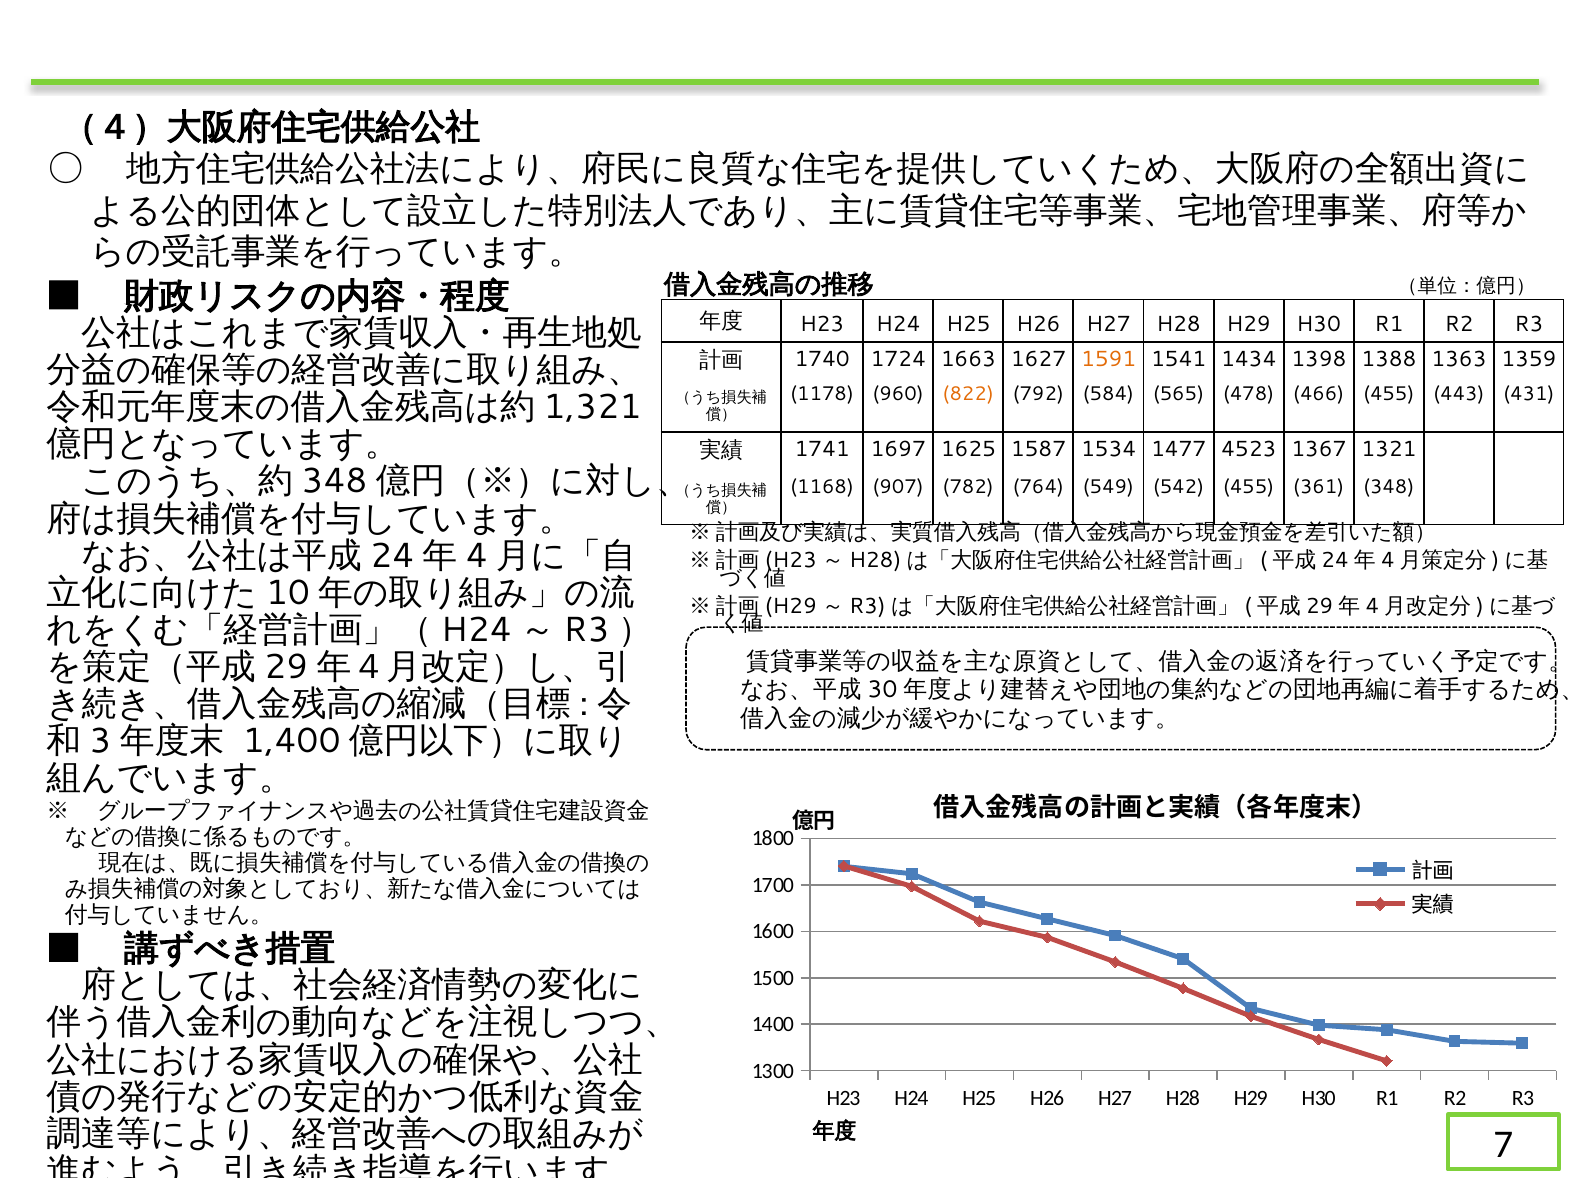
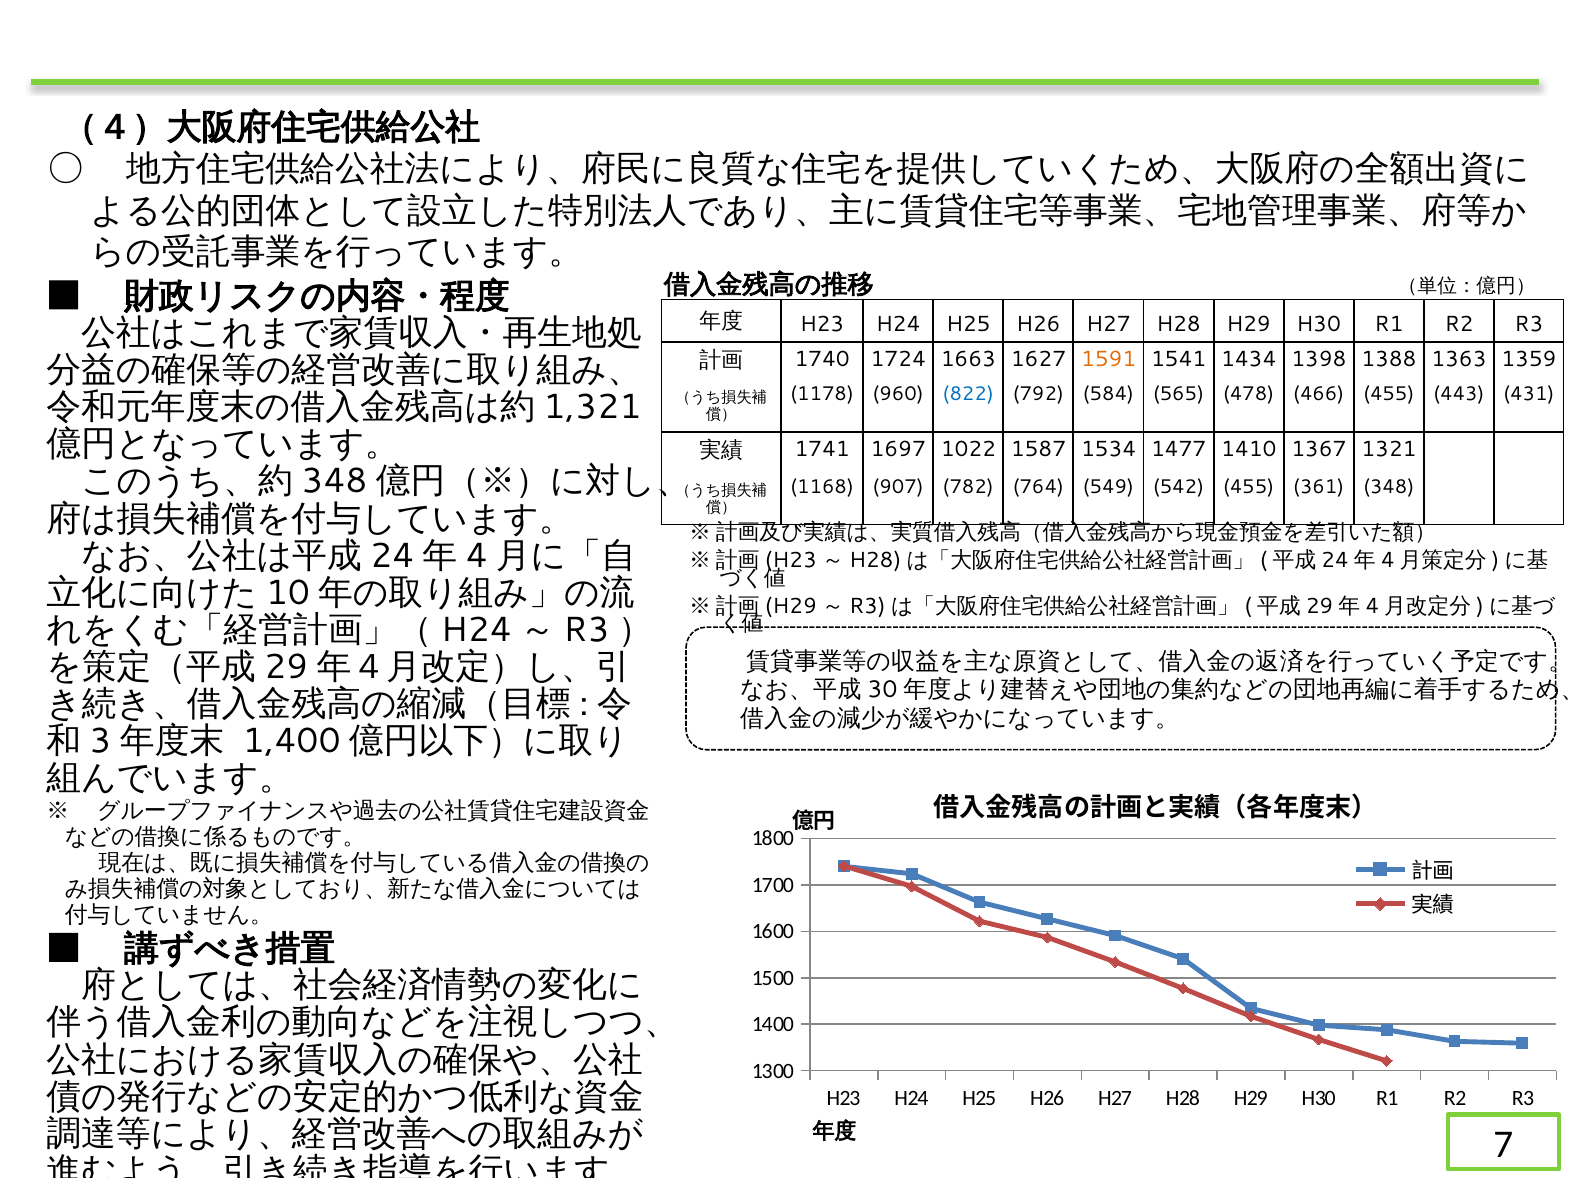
822 colour: orange -> blue
1625: 1625 -> 1022
4523: 4523 -> 1410
